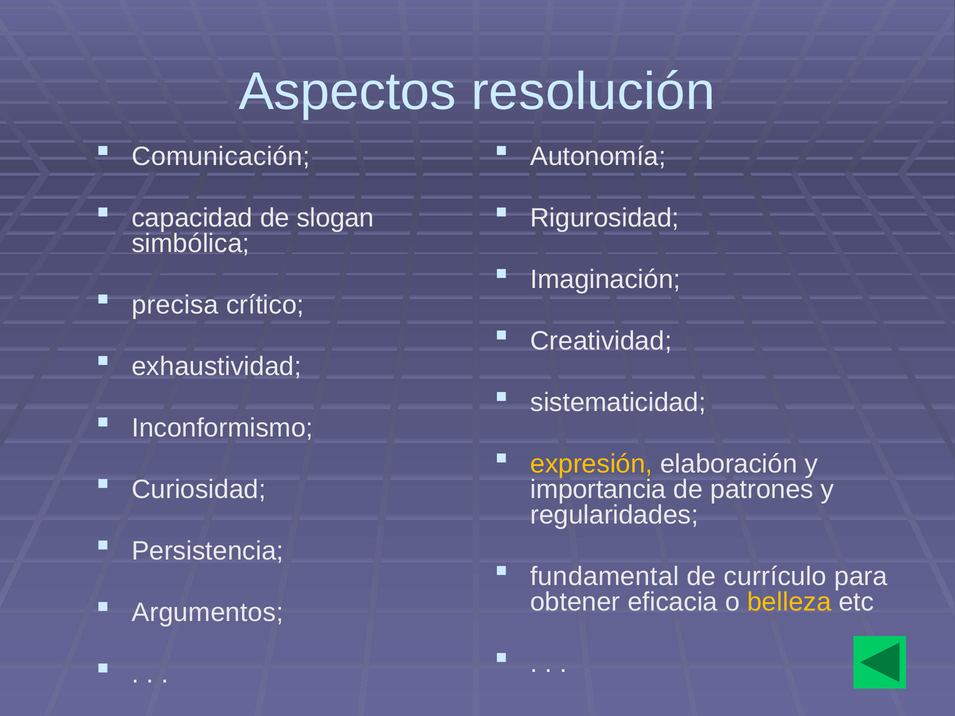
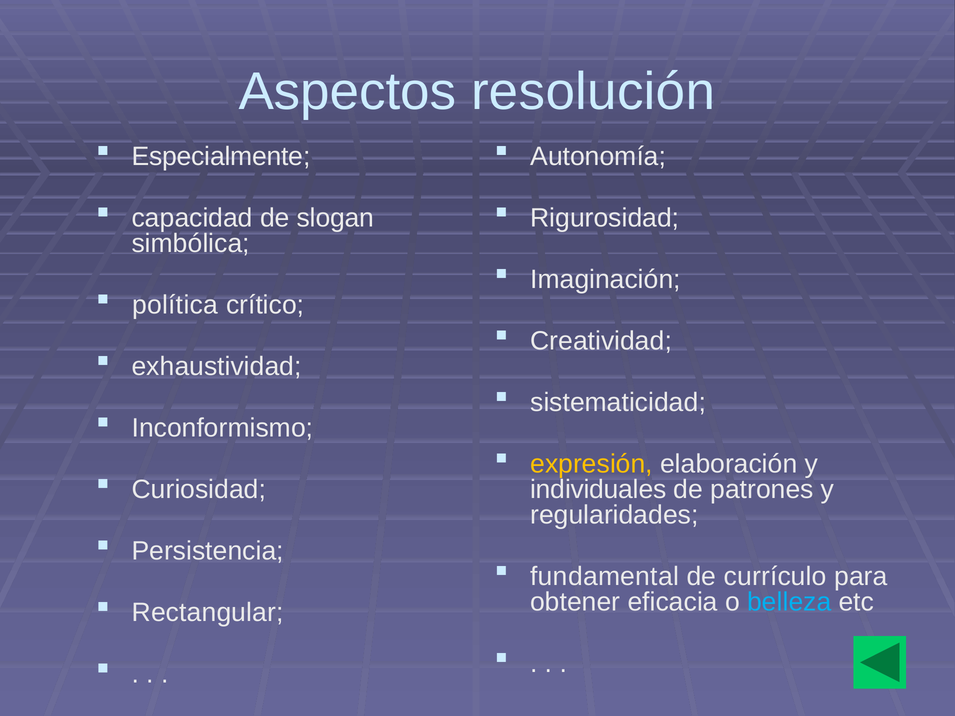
Comunicación: Comunicación -> Especialmente
precisa: precisa -> política
importancia: importancia -> individuales
belleza colour: yellow -> light blue
Argumentos: Argumentos -> Rectangular
